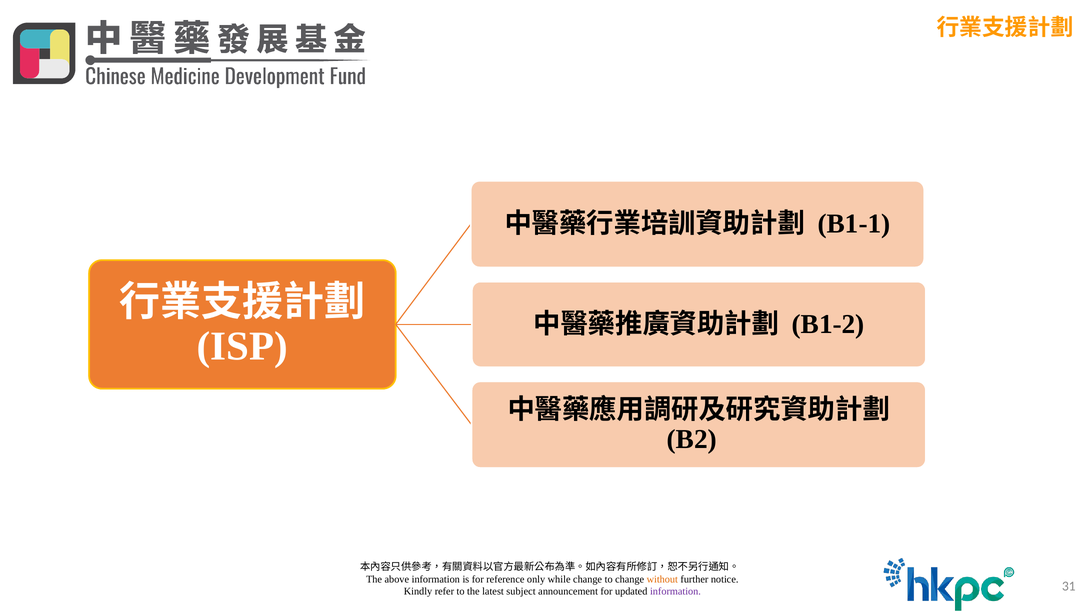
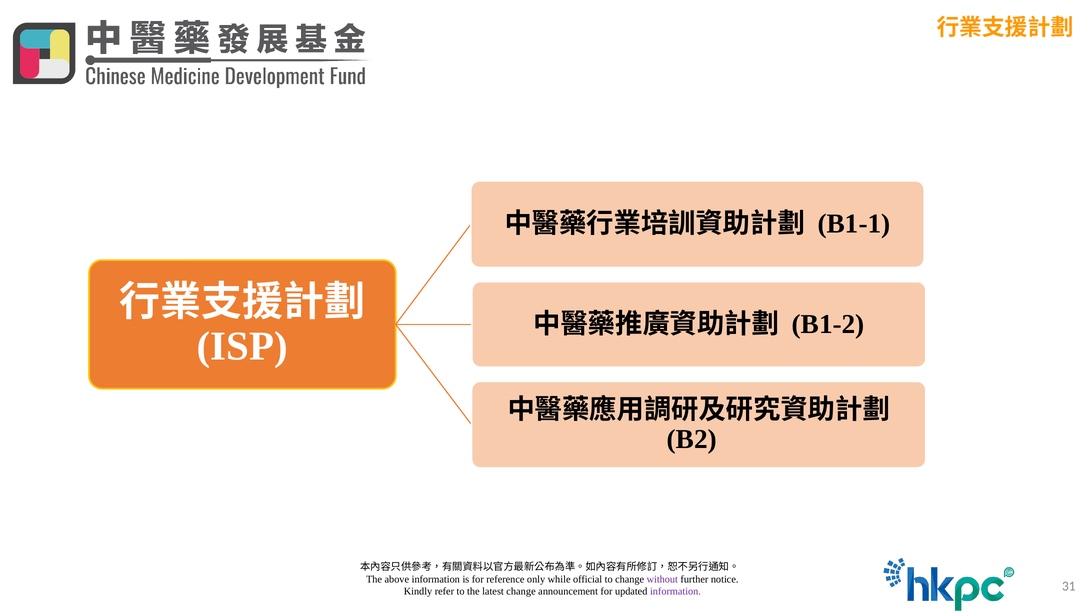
while change: change -> official
without colour: orange -> purple
latest subject: subject -> change
